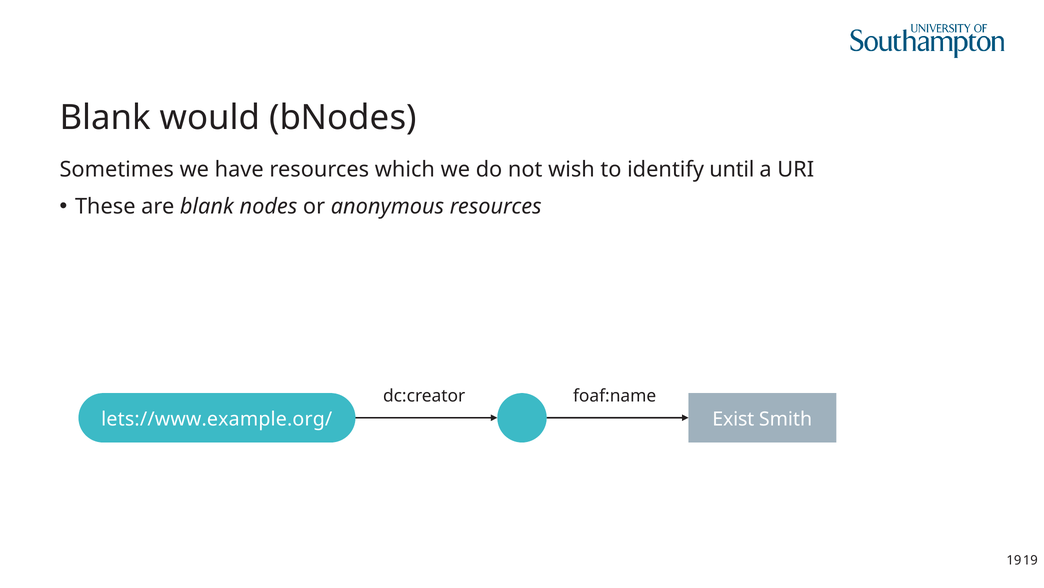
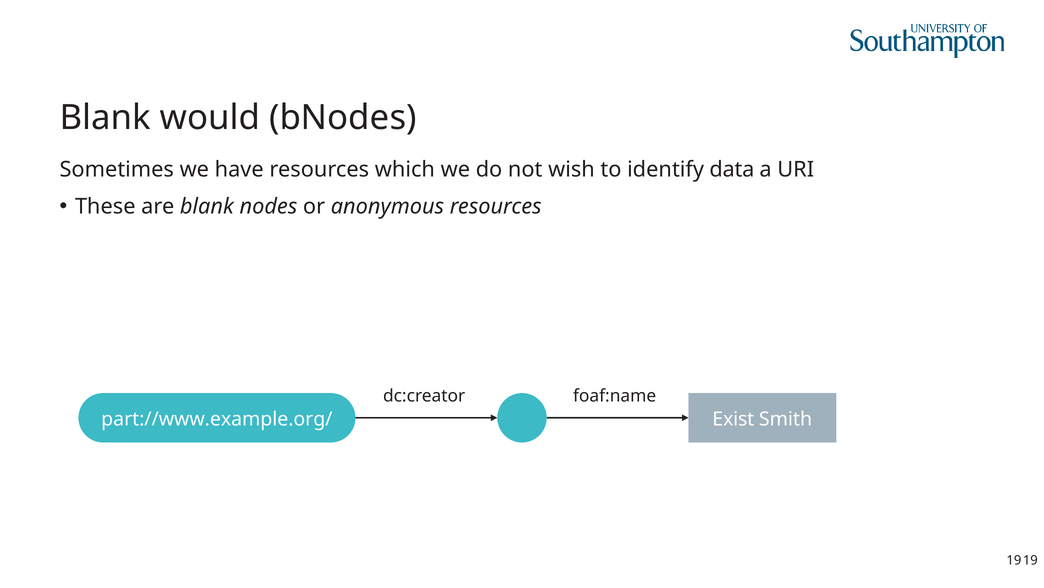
until: until -> data
lets://www.example.org/: lets://www.example.org/ -> part://www.example.org/
